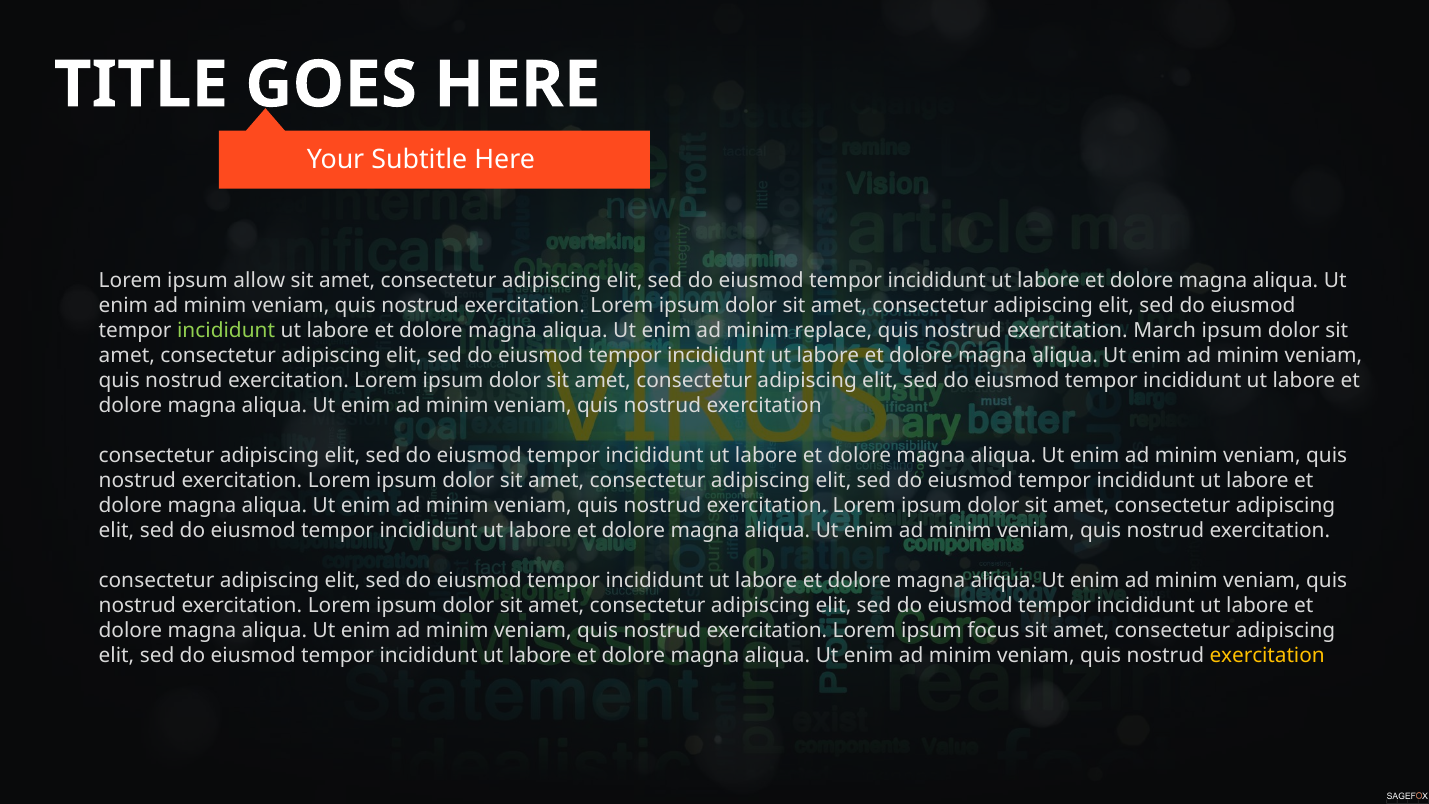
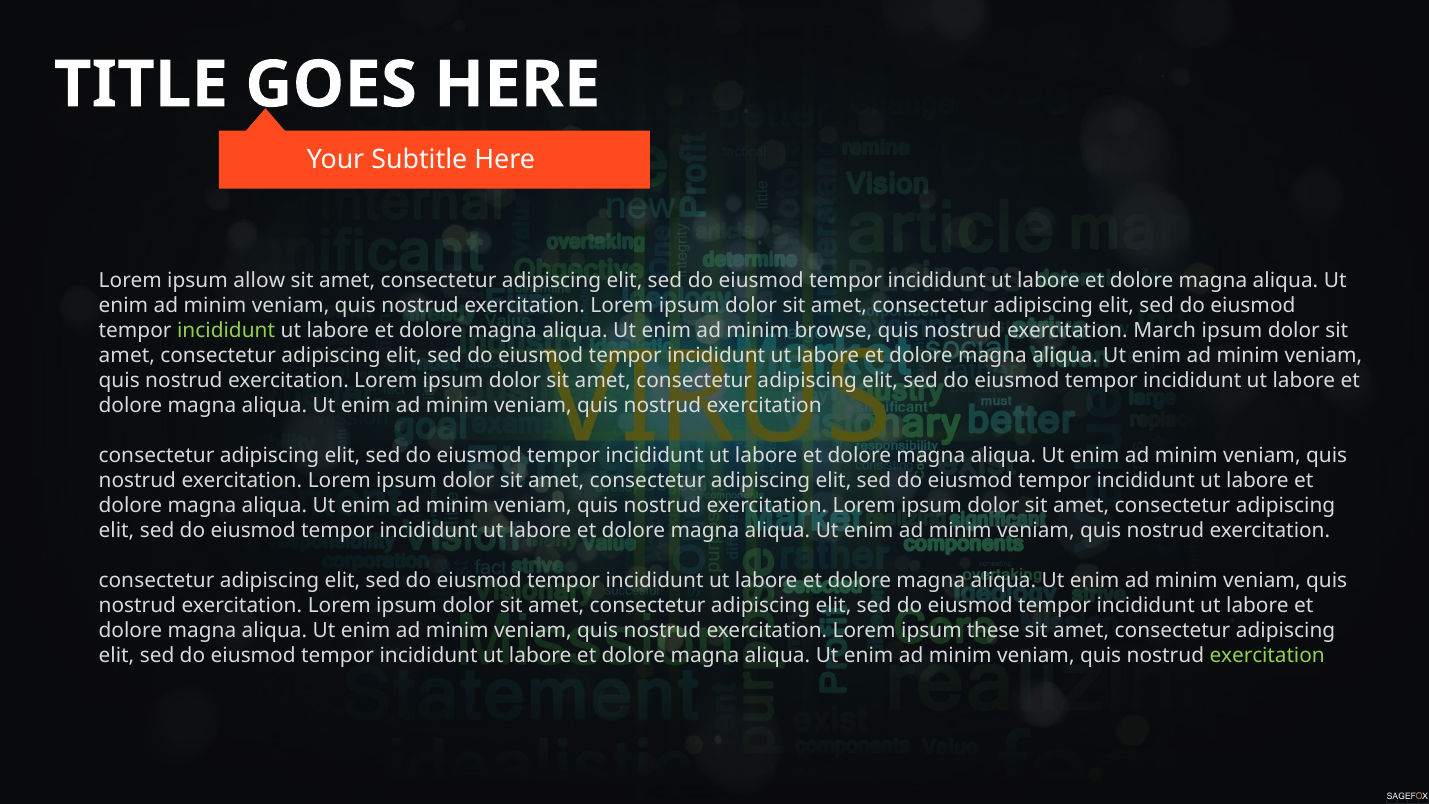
replace: replace -> browse
focus: focus -> these
exercitation at (1267, 656) colour: yellow -> light green
